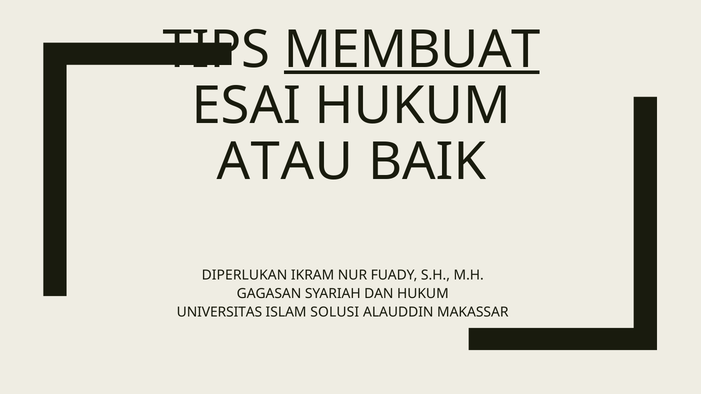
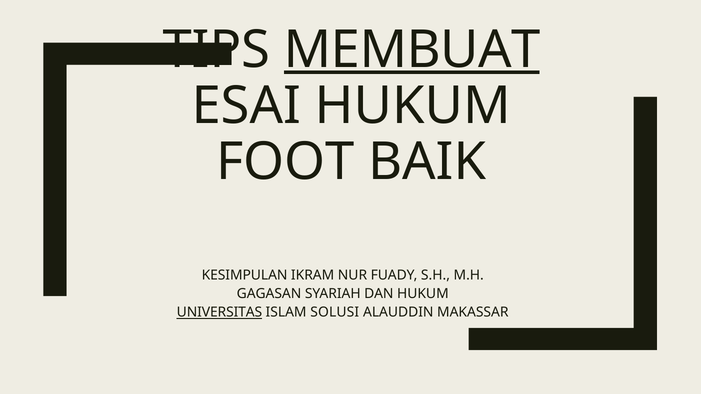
ATAU: ATAU -> FOOT
DIPERLUKAN: DIPERLUKAN -> KESIMPULAN
UNIVERSITAS underline: none -> present
